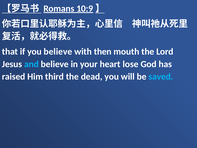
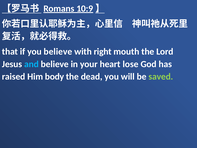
then: then -> right
third: third -> body
saved colour: light blue -> light green
